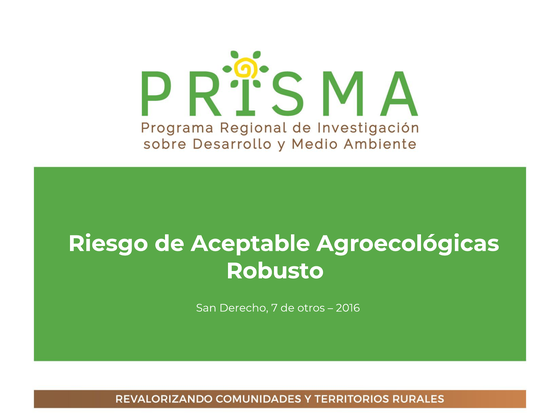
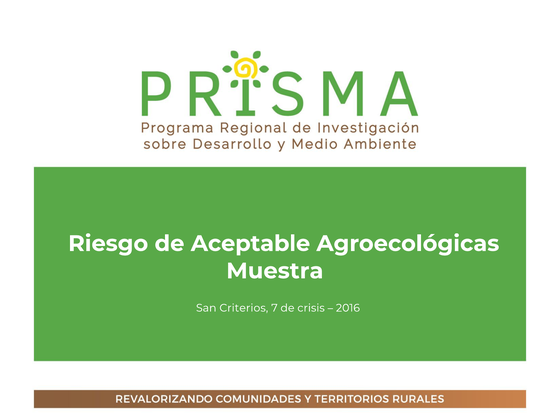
Robusto: Robusto -> Muestra
Derecho: Derecho -> Criterios
otros: otros -> crisis
